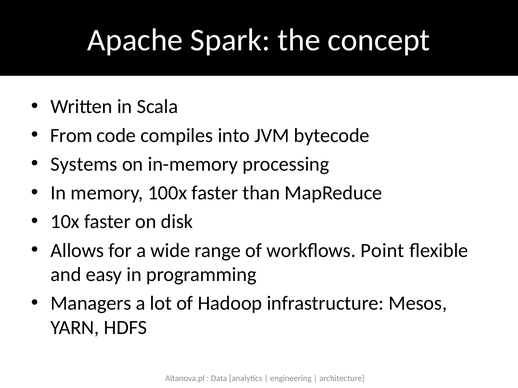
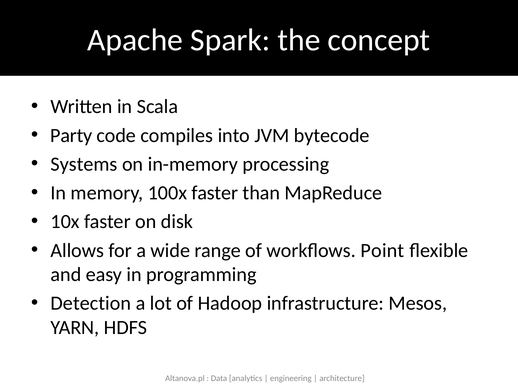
From: From -> Party
Managers: Managers -> Detection
